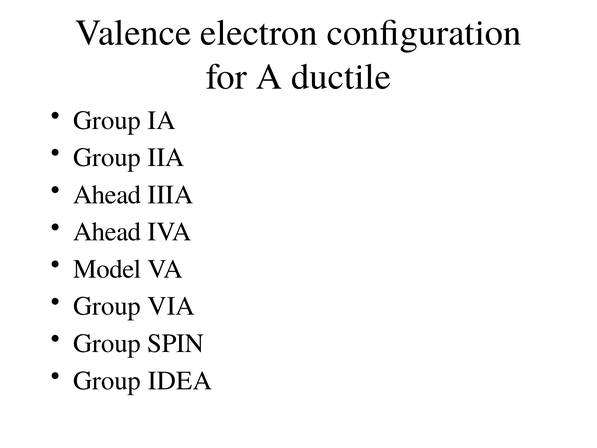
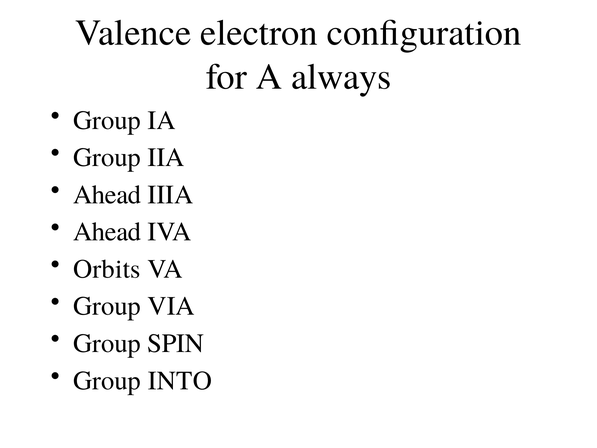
ductile: ductile -> always
Model: Model -> Orbits
IDEA: IDEA -> INTO
